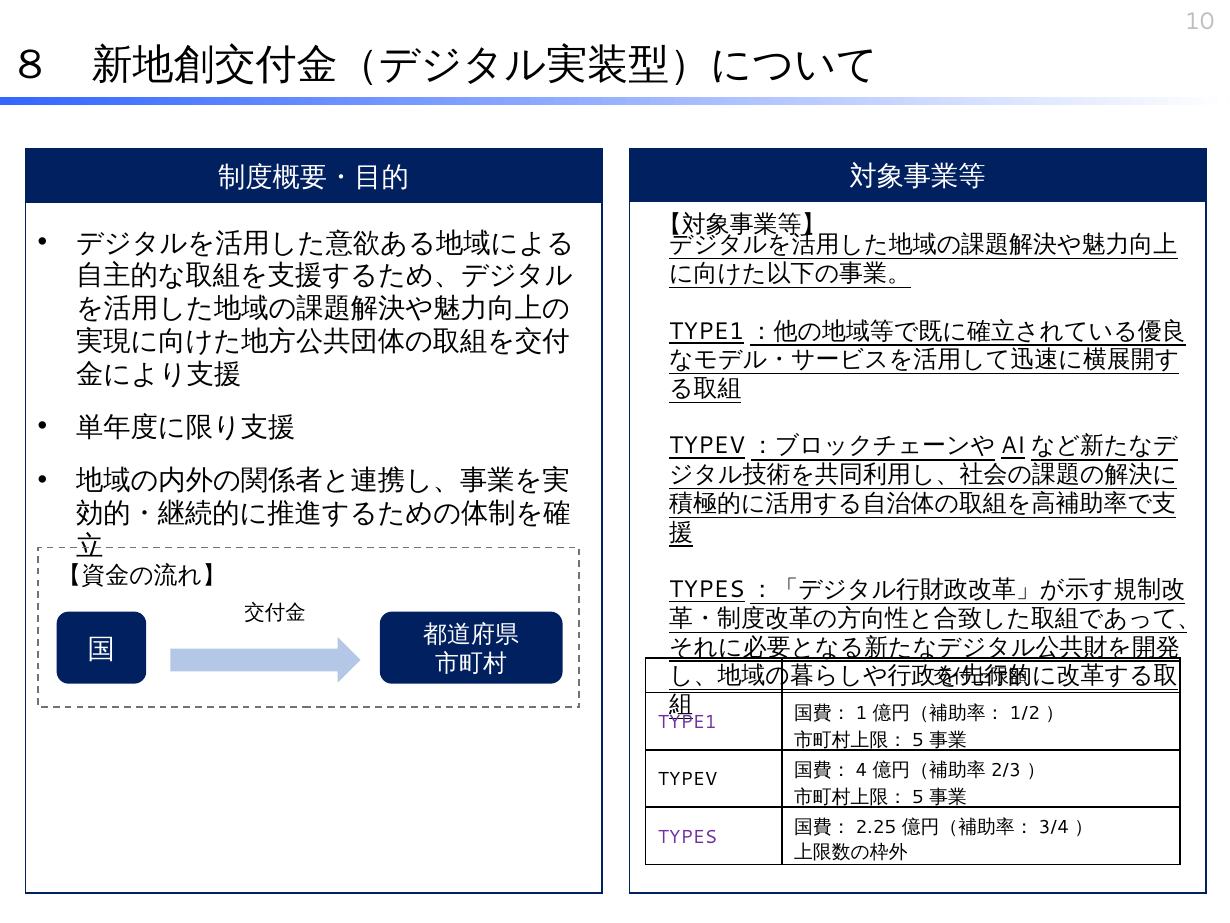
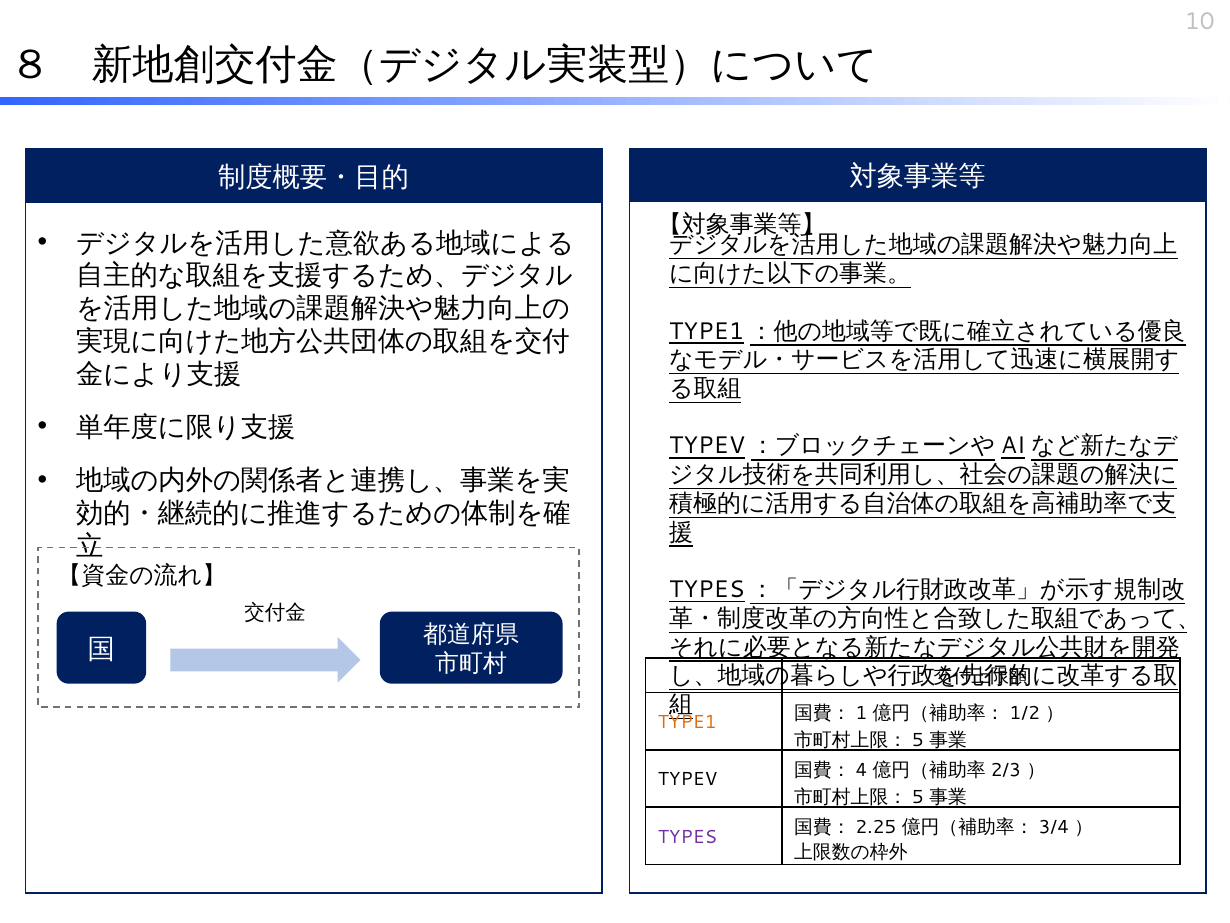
TYPE1 colour: purple -> orange
